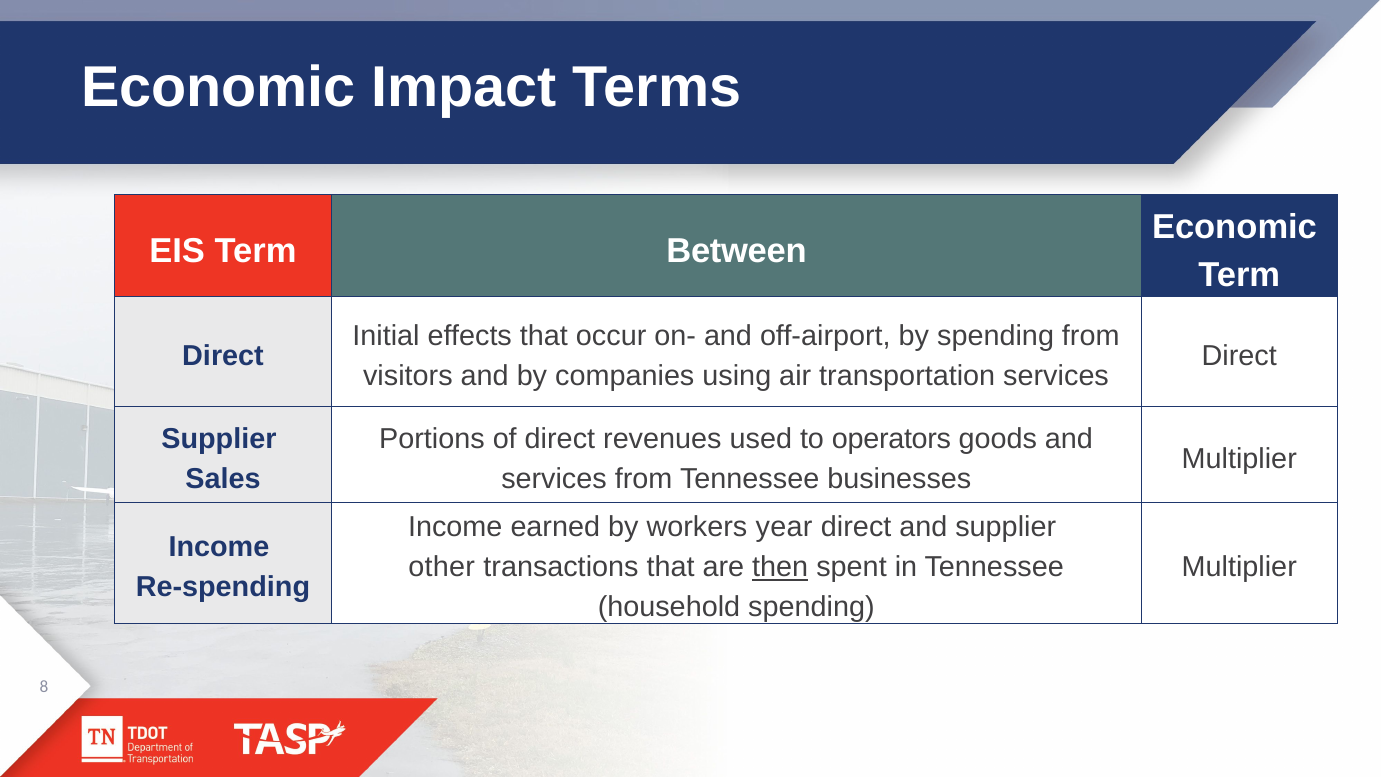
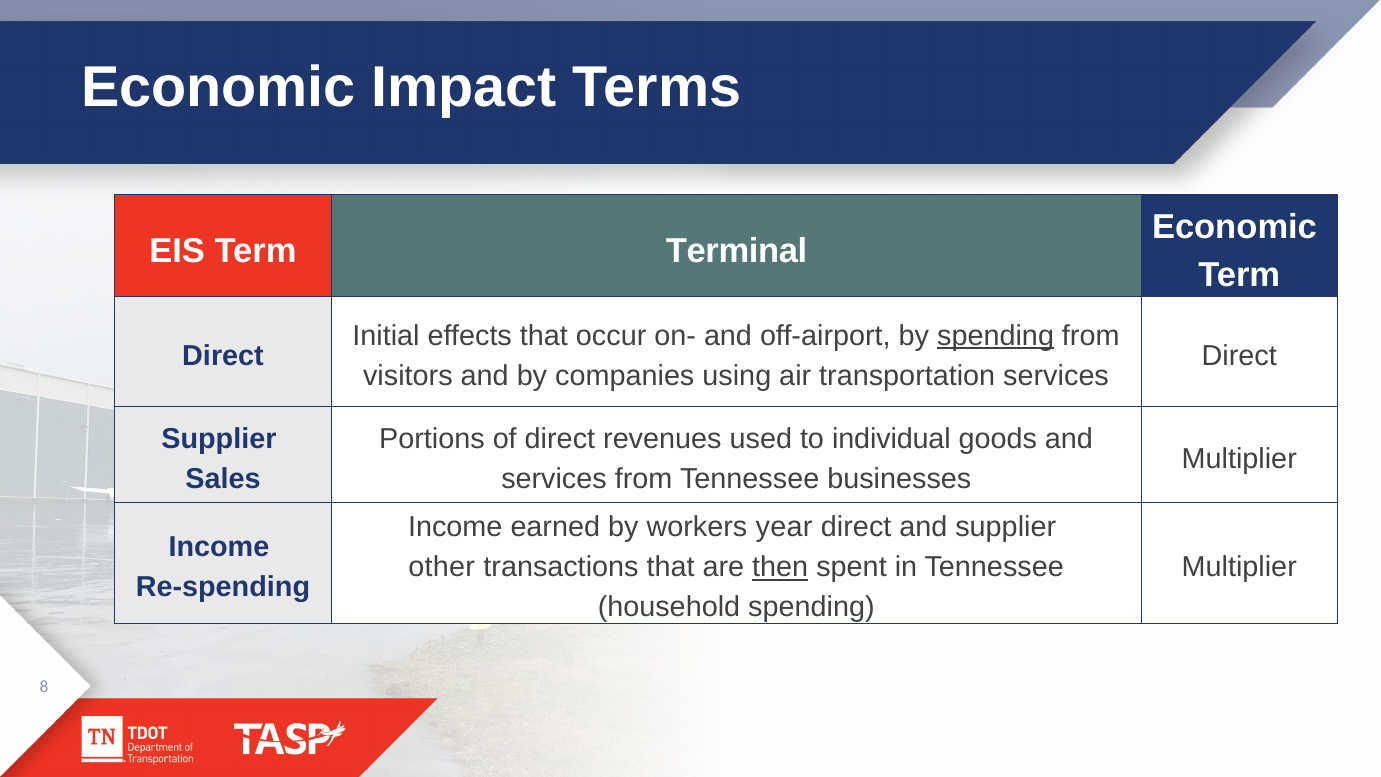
Between: Between -> Terminal
spending at (996, 336) underline: none -> present
operators: operators -> individual
